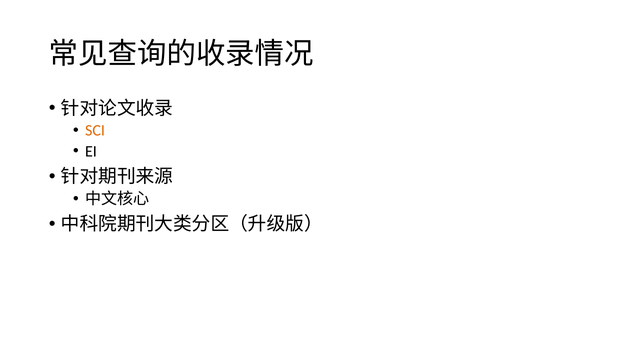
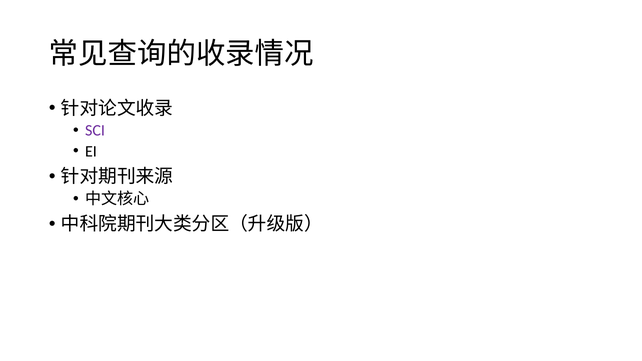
SCI colour: orange -> purple
